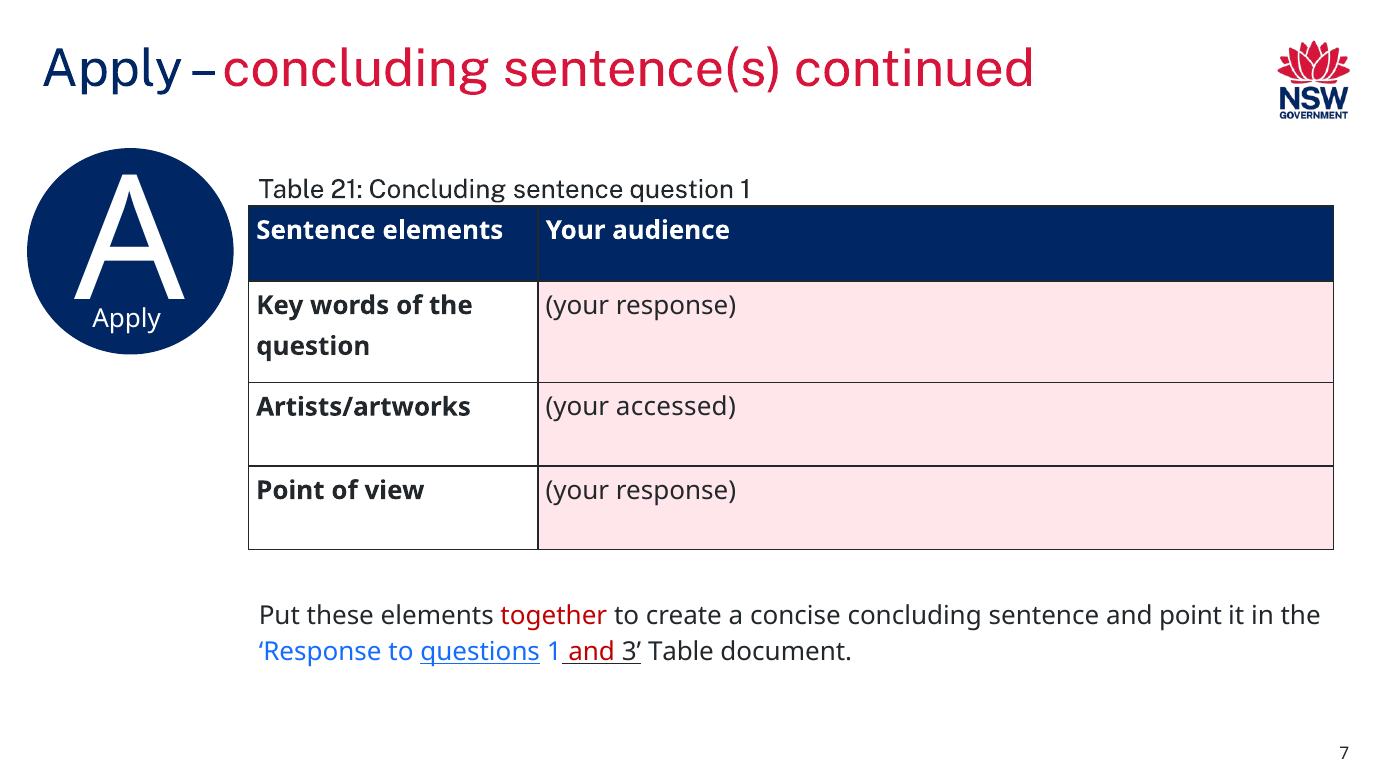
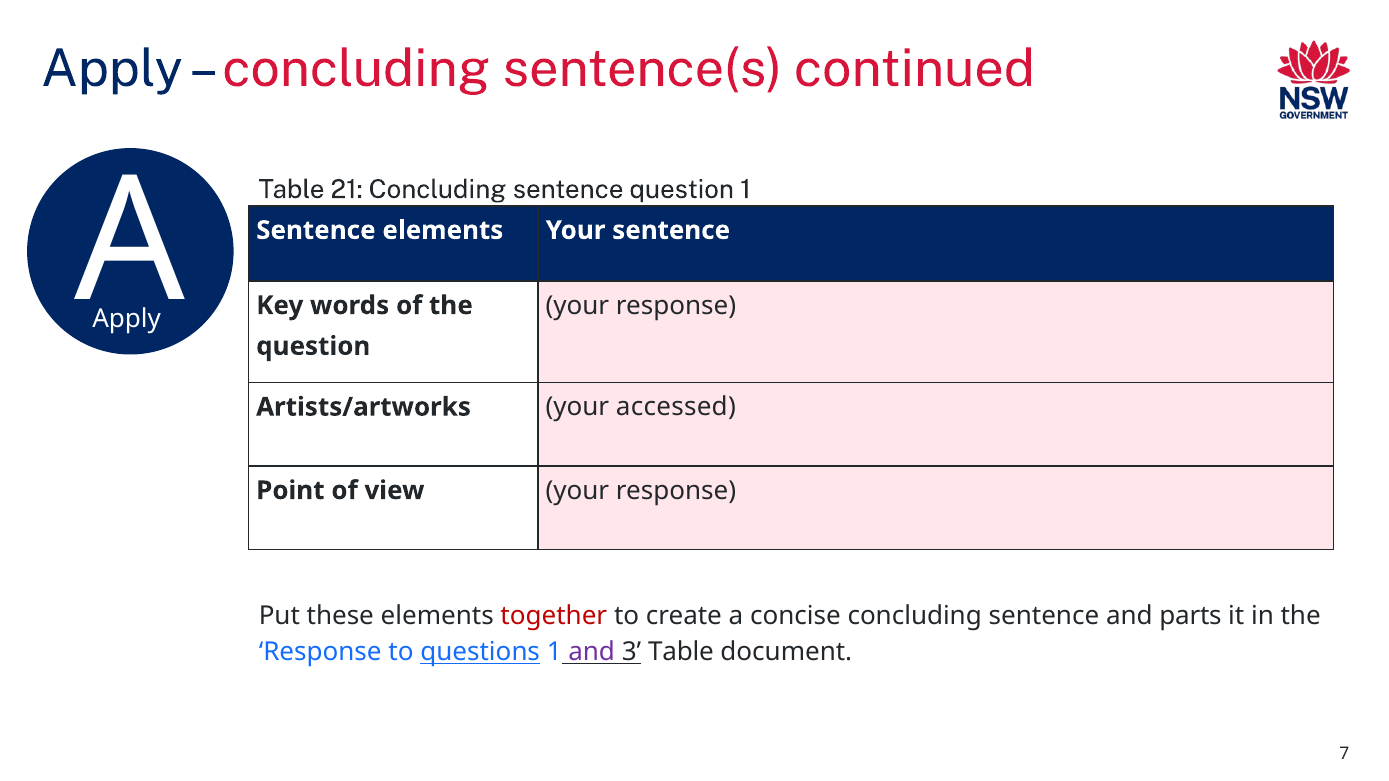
Your audience: audience -> sentence
and point: point -> parts
and at (592, 652) colour: red -> purple
